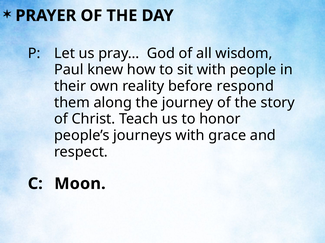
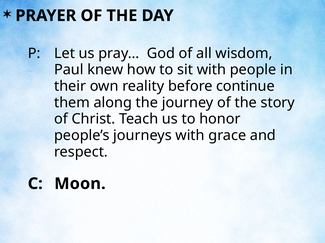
respond: respond -> continue
